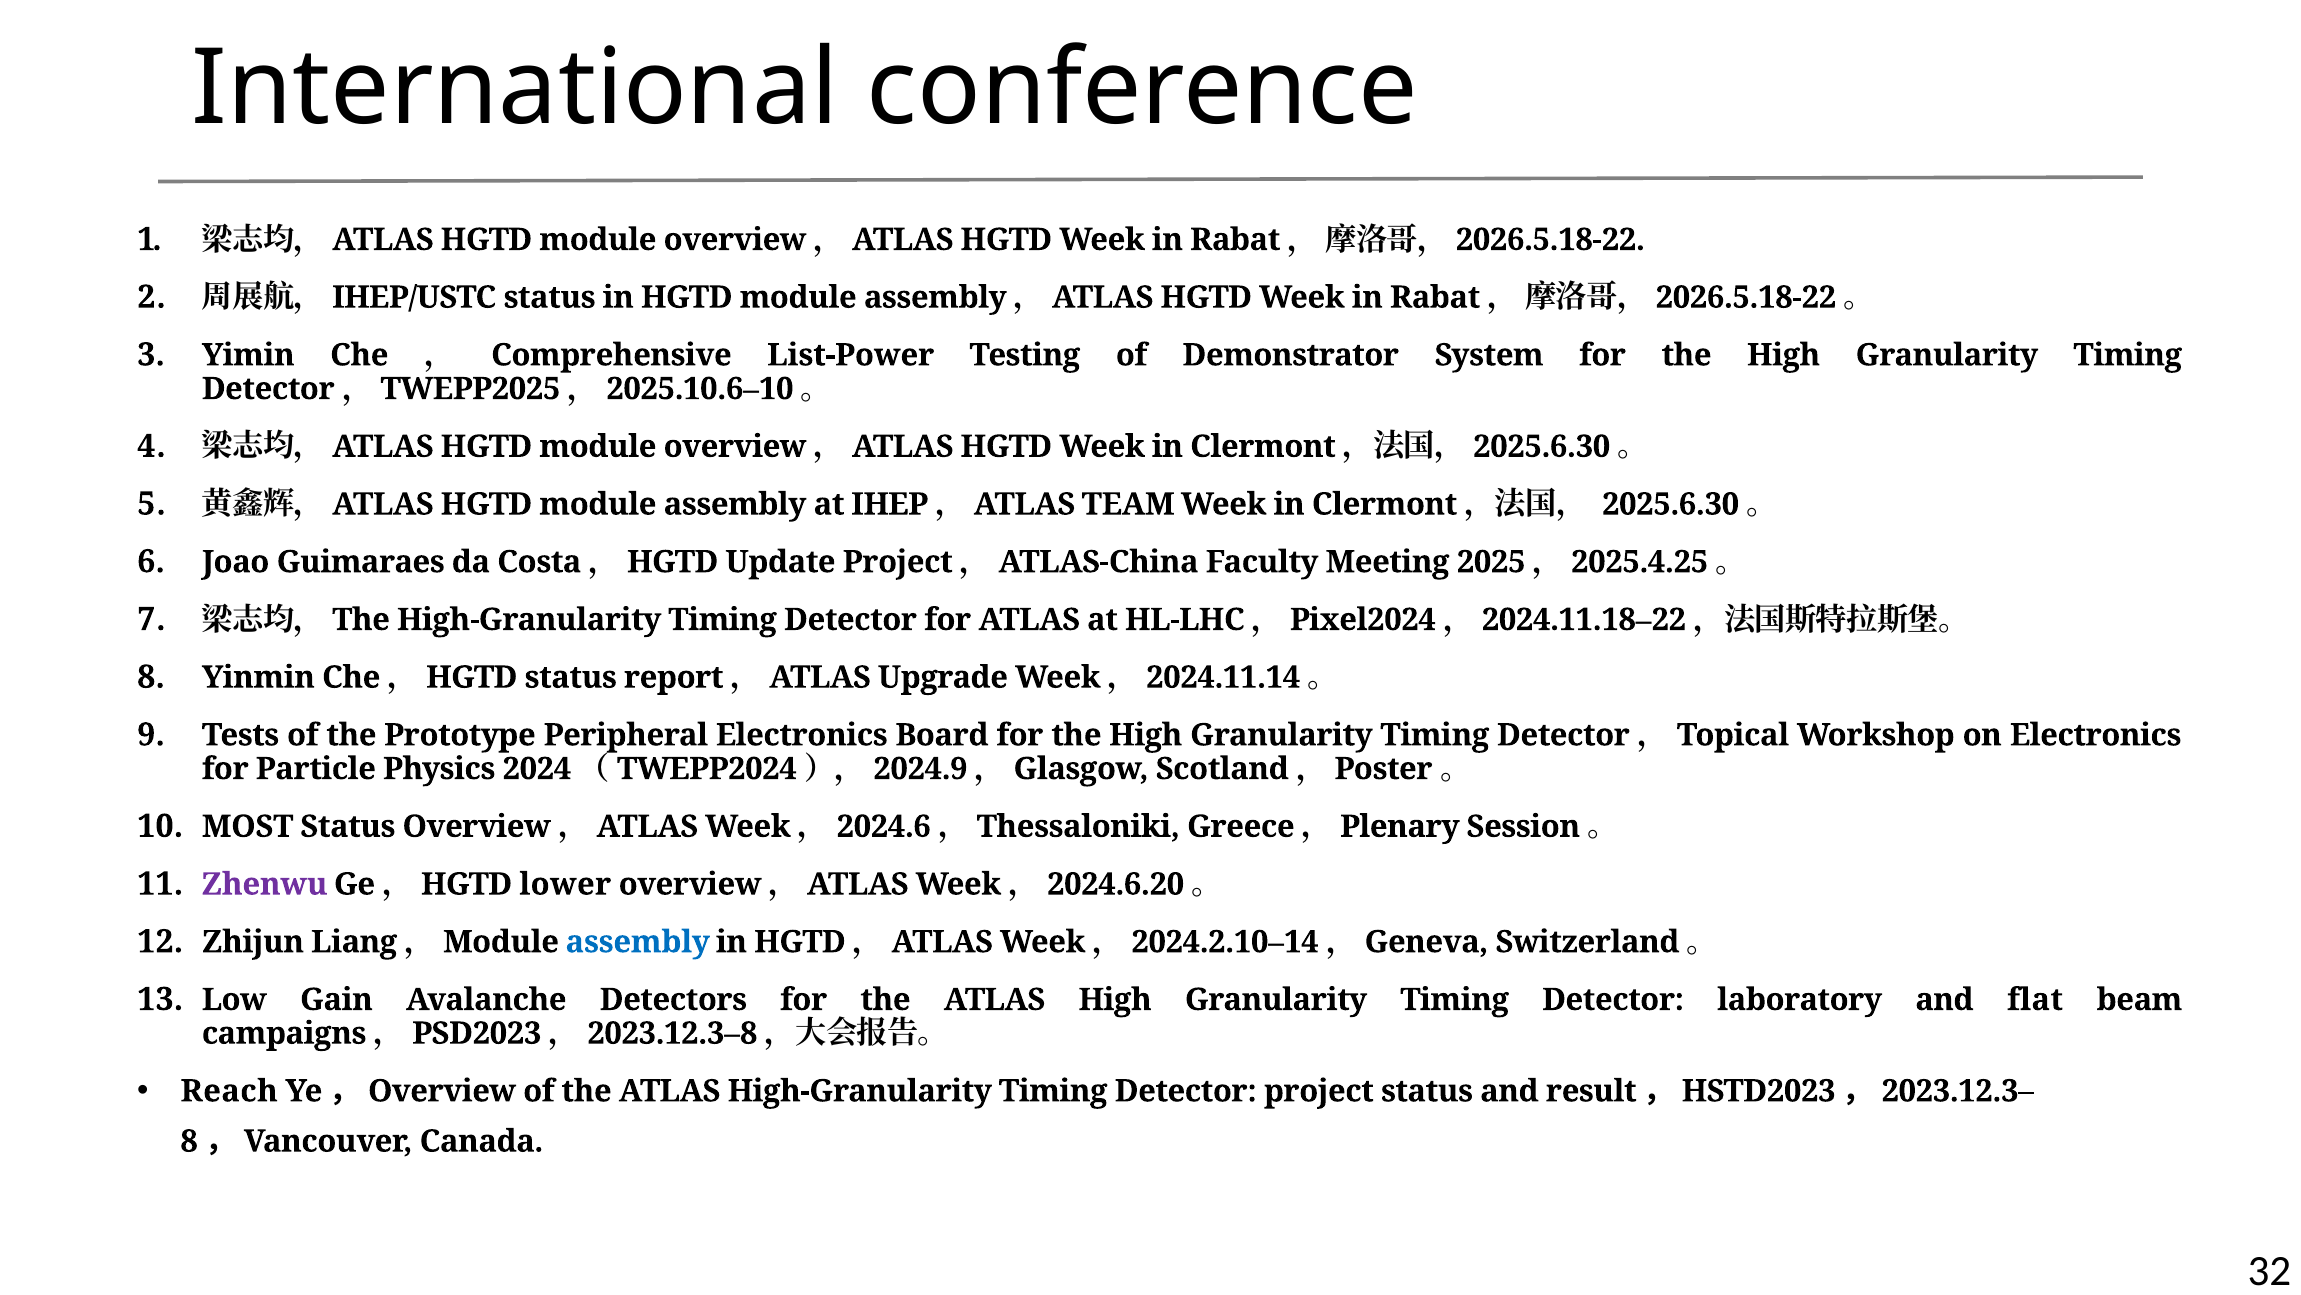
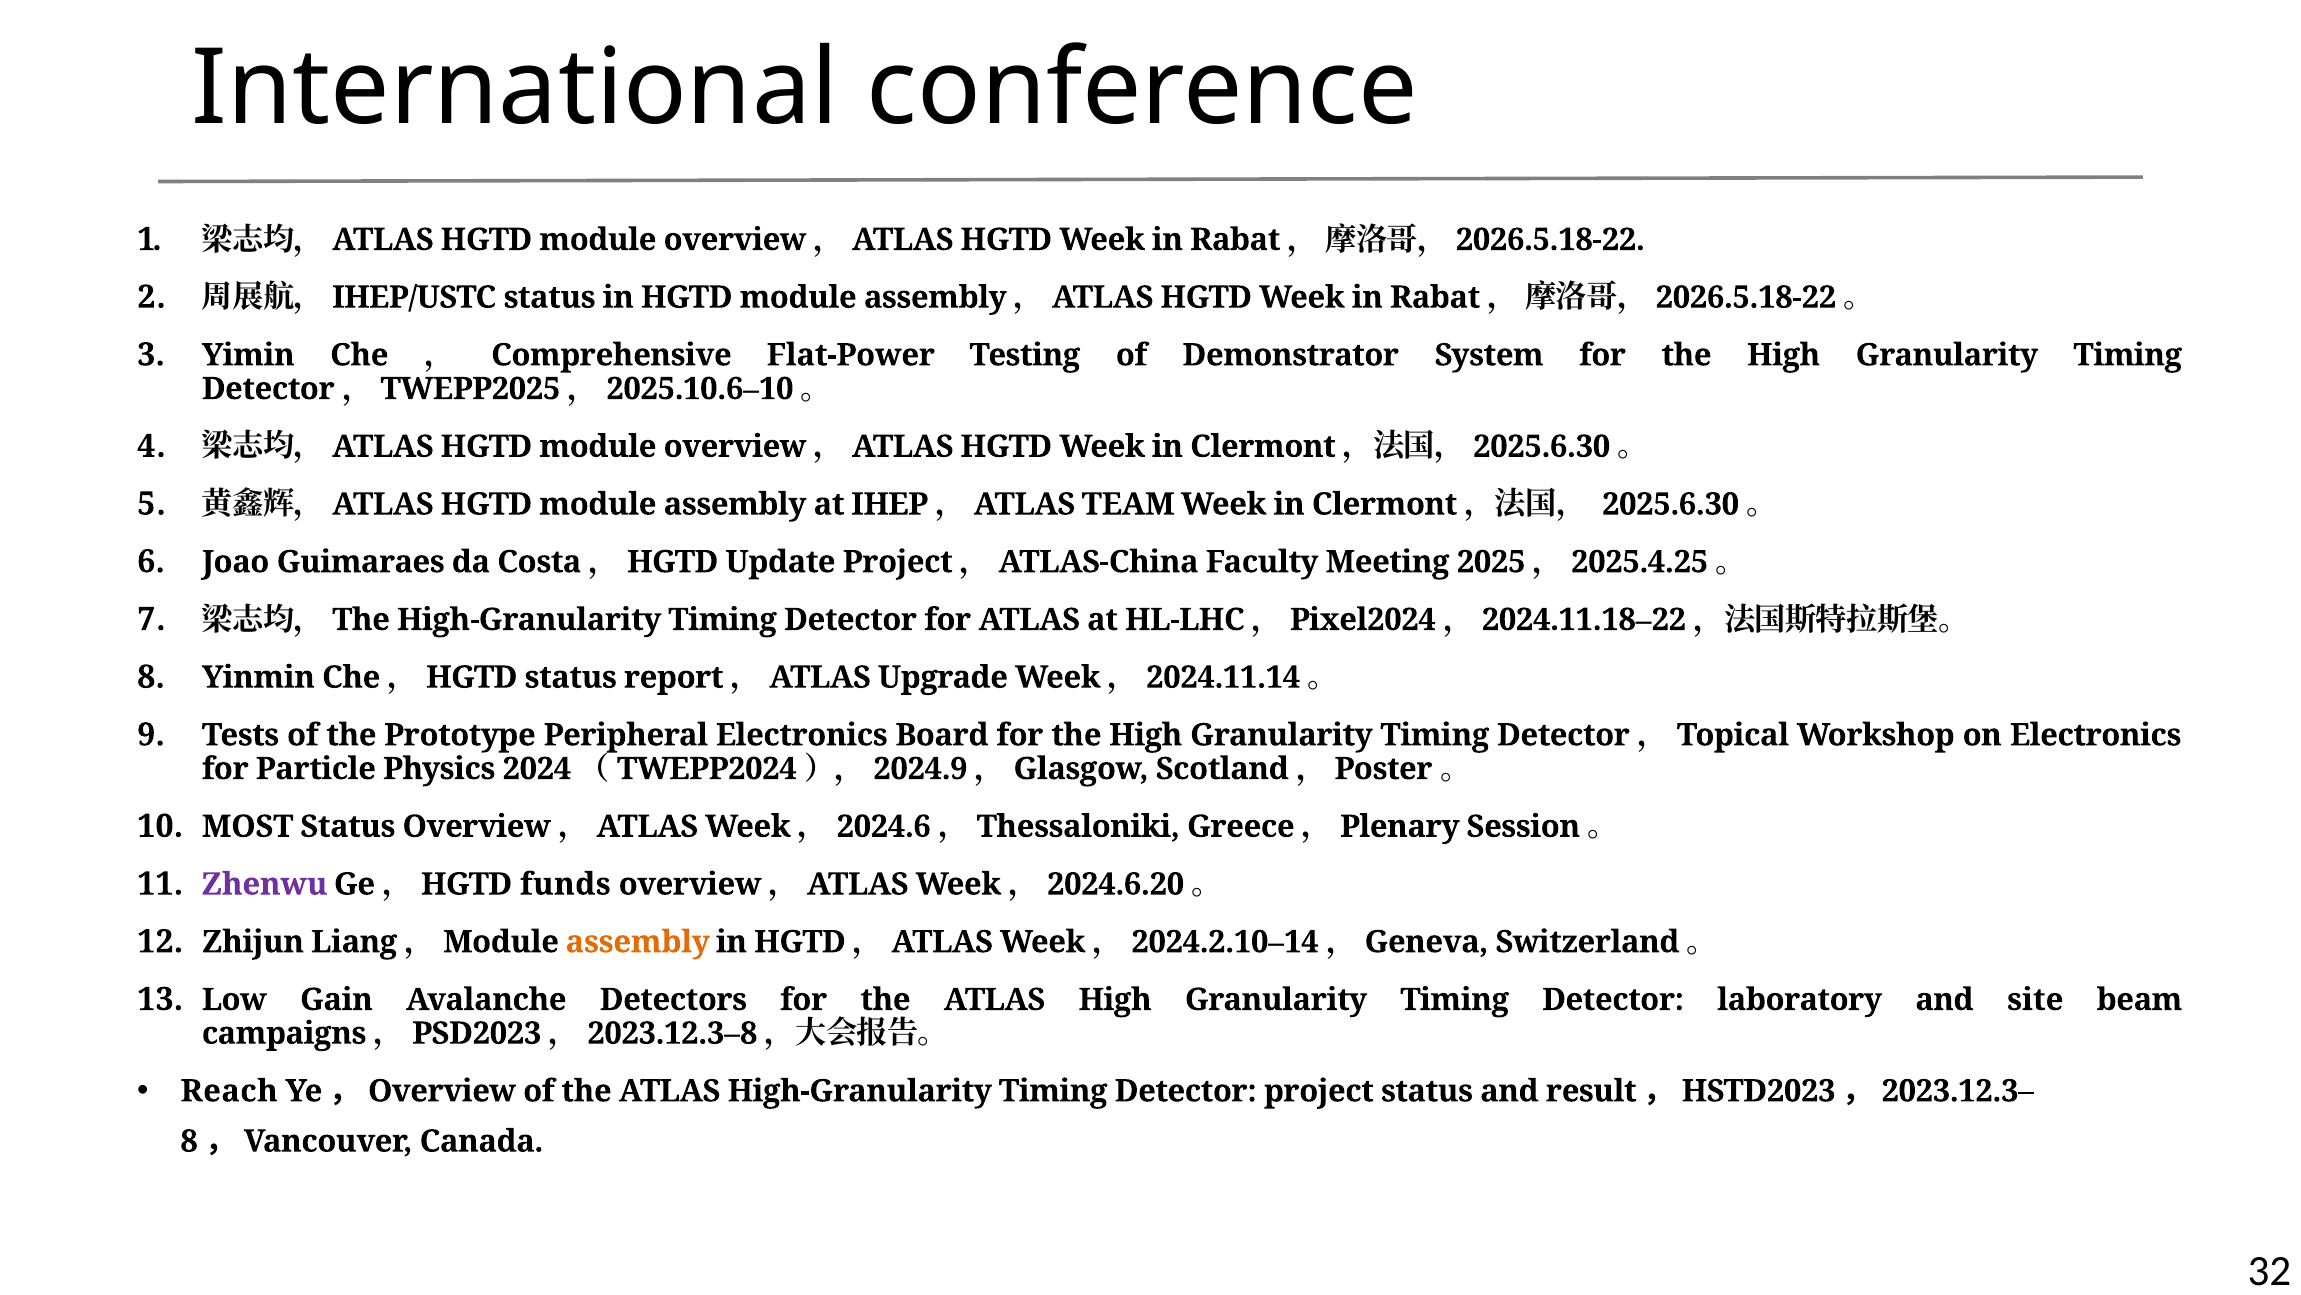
List-Power: List-Power -> Flat-Power
lower: lower -> funds
assembly at (638, 942) colour: blue -> orange
flat: flat -> site
